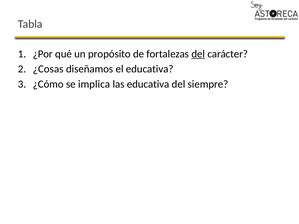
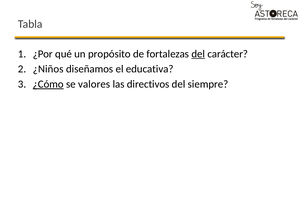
¿Cosas: ¿Cosas -> ¿Niños
¿Cómo underline: none -> present
implica: implica -> valores
las educativa: educativa -> directivos
